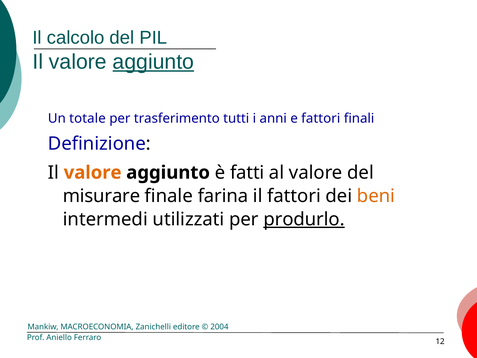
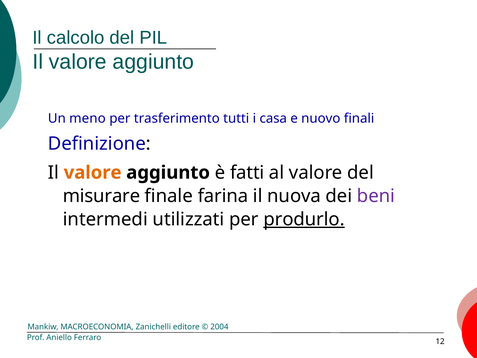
aggiunto at (153, 62) underline: present -> none
totale: totale -> meno
anni: anni -> casa
e fattori: fattori -> nuovo
il fattori: fattori -> nuova
beni colour: orange -> purple
